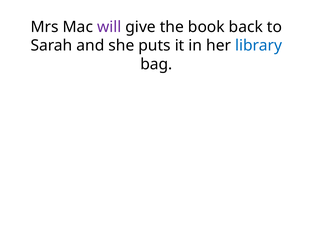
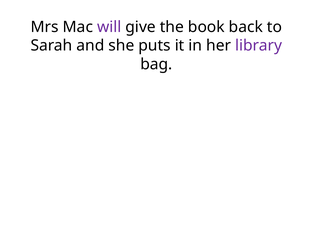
library colour: blue -> purple
